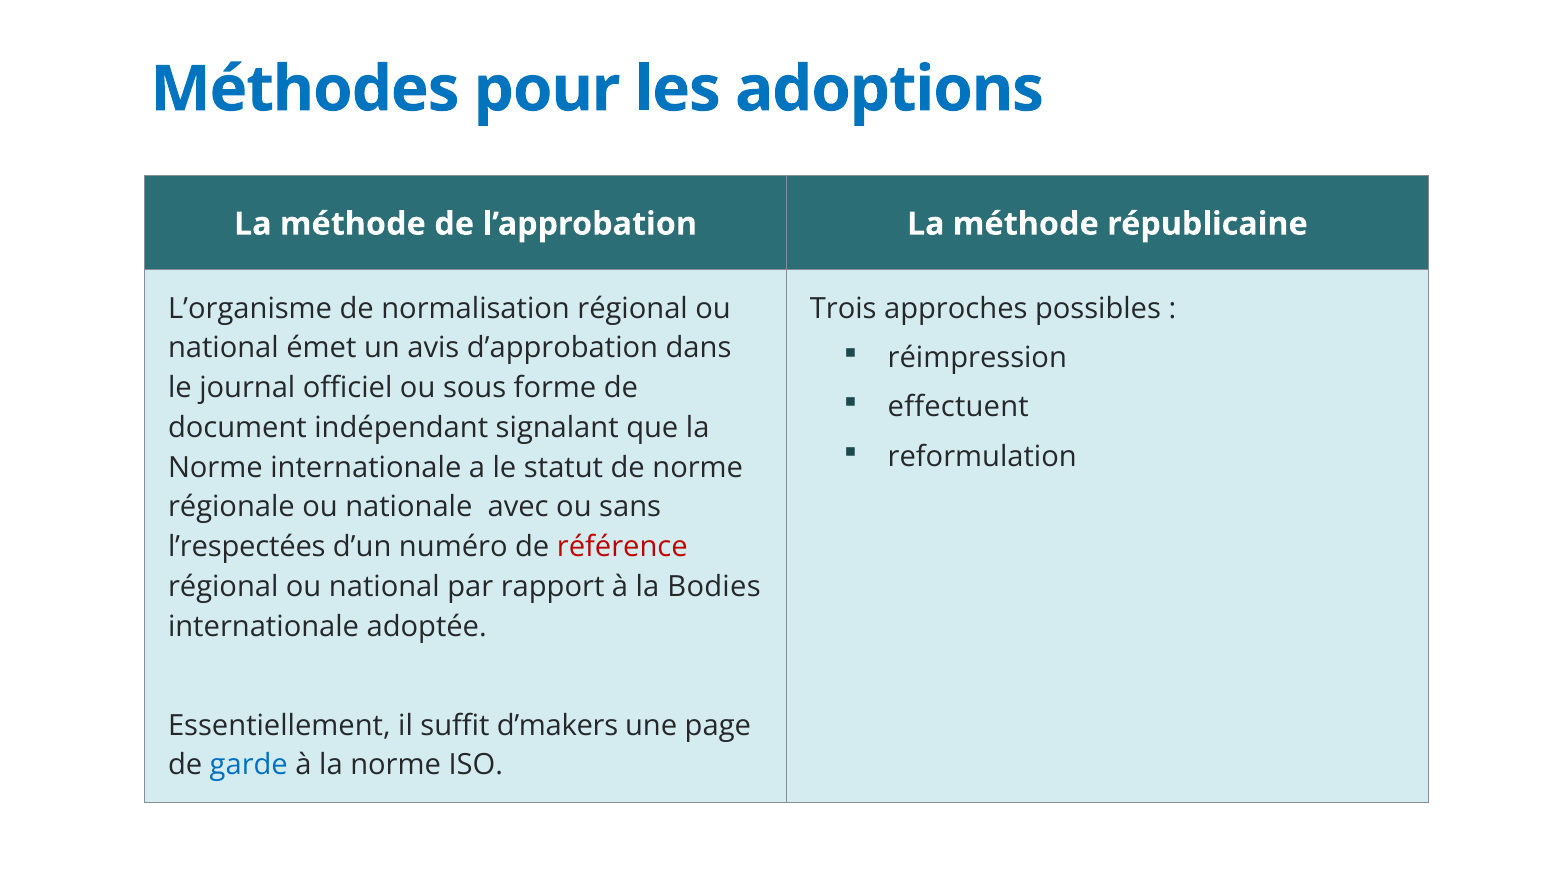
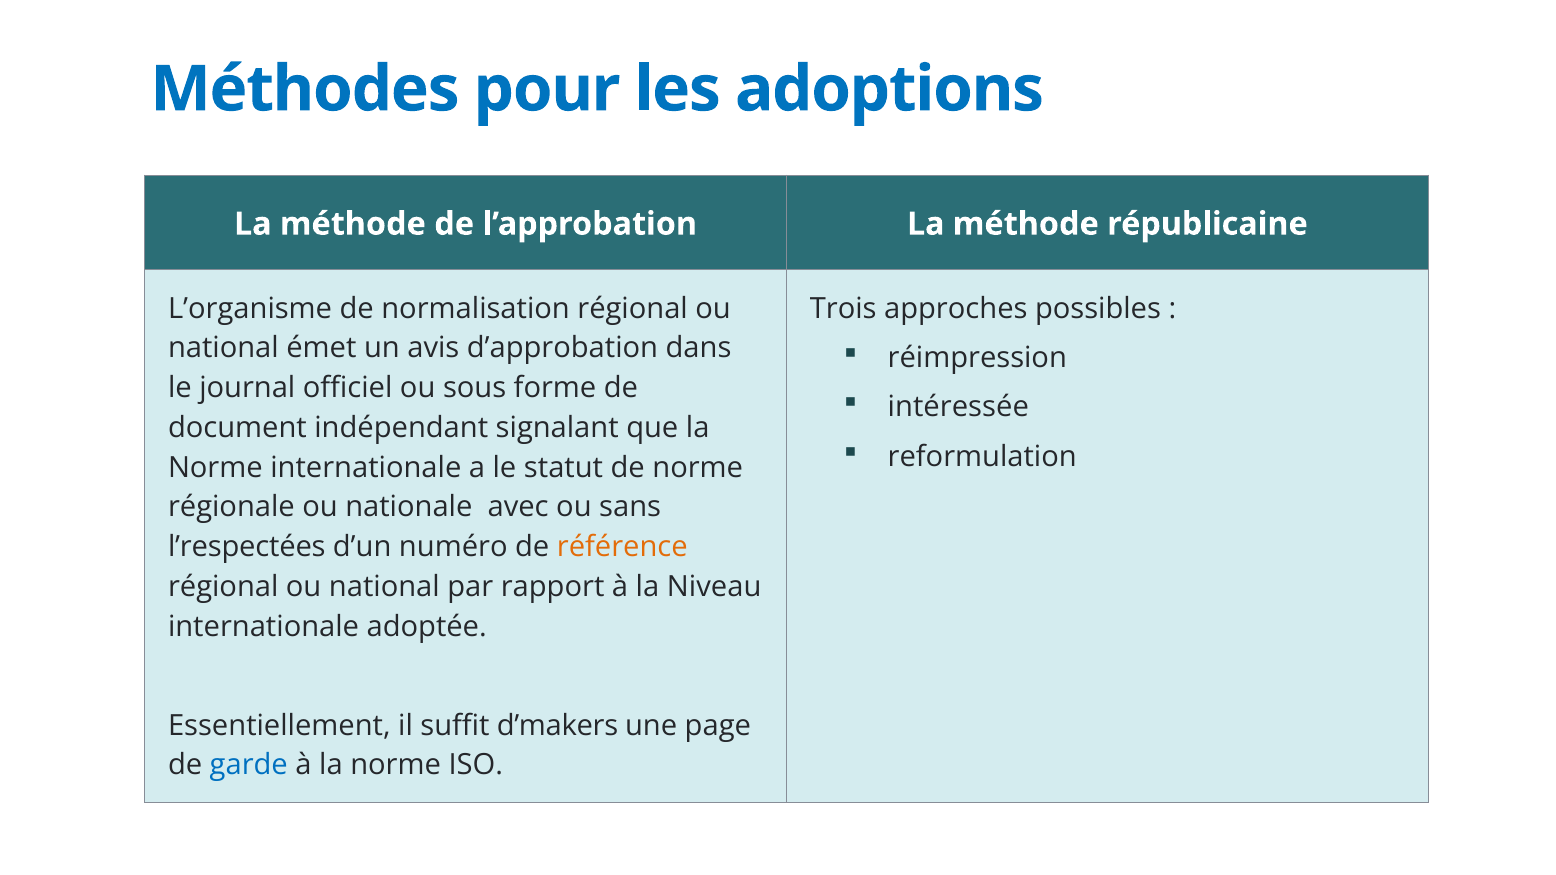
effectuent: effectuent -> intéressée
référence colour: red -> orange
Bodies: Bodies -> Niveau
